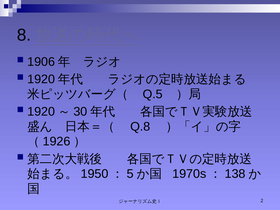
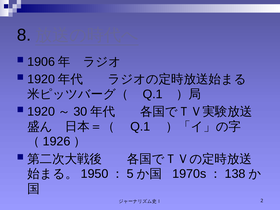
Q.5 at (153, 94): Q.5 -> Q.1
Q.8 at (140, 127): Q.8 -> Q.1
